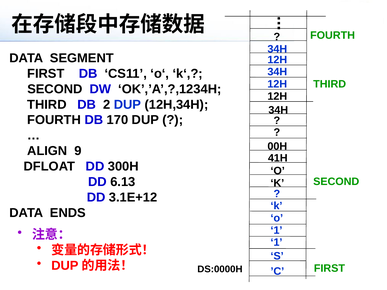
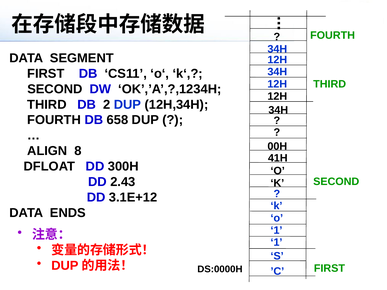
170: 170 -> 658
9: 9 -> 8
6.13: 6.13 -> 2.43
